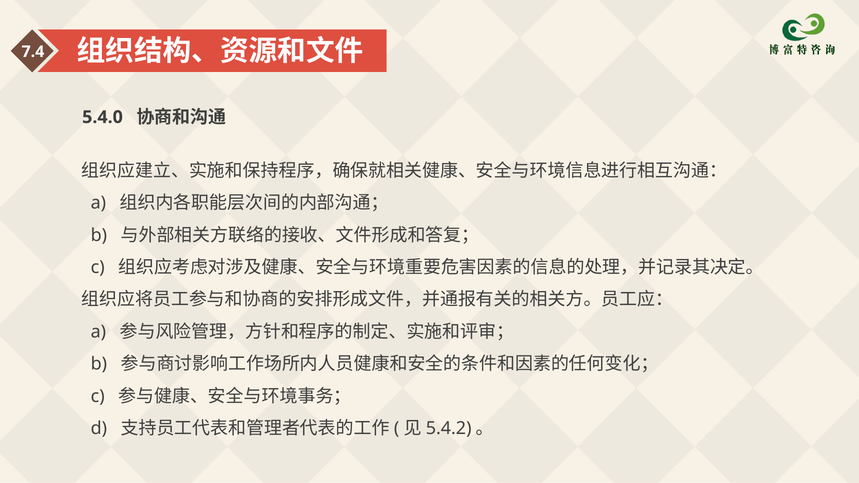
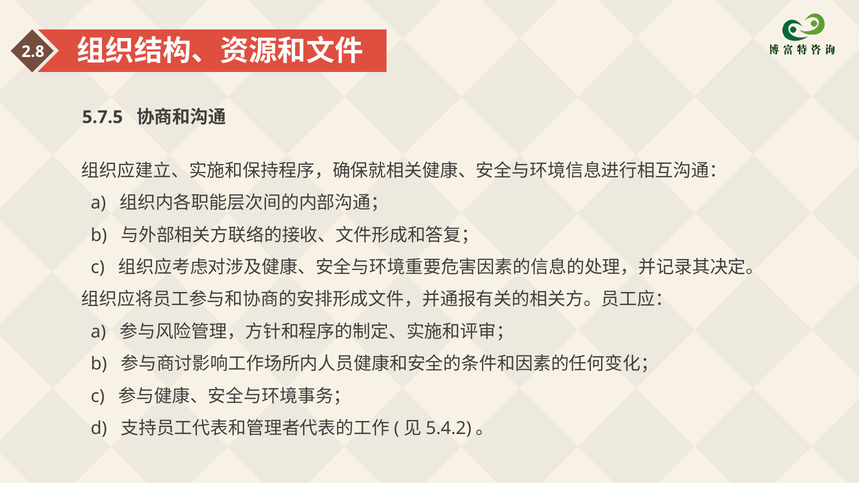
7.4: 7.4 -> 2.8
5.4.0: 5.4.0 -> 5.7.5
